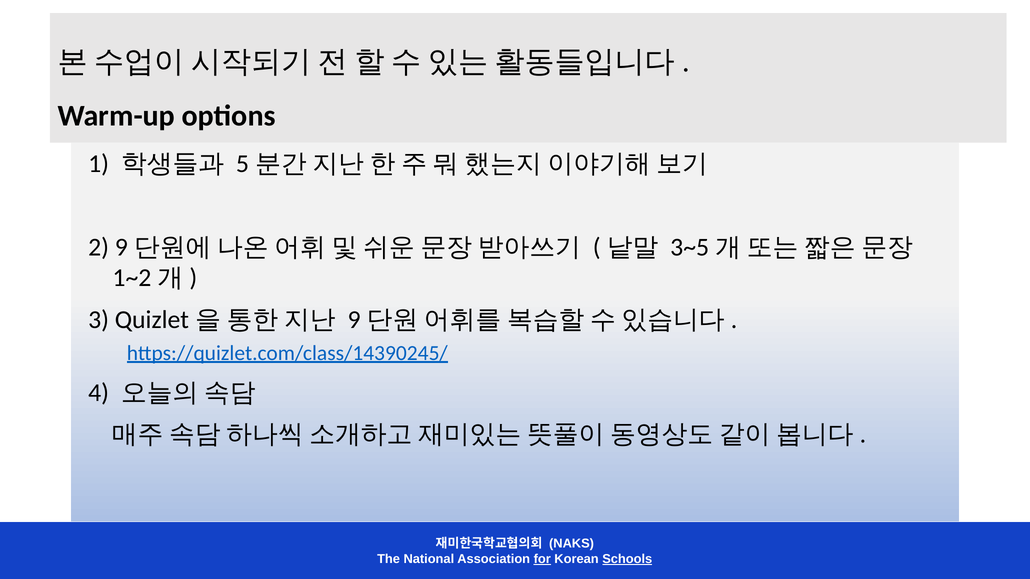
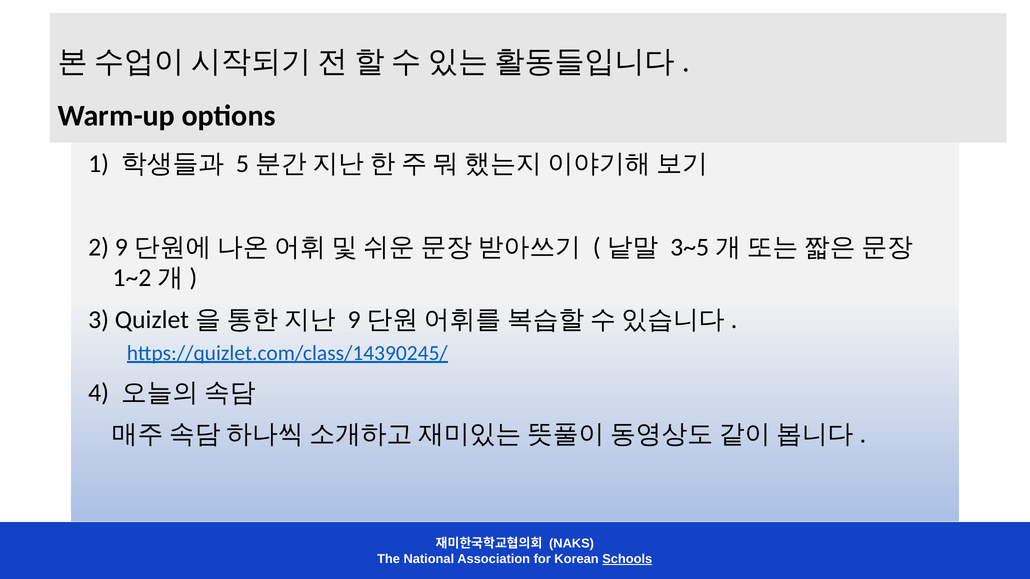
for underline: present -> none
